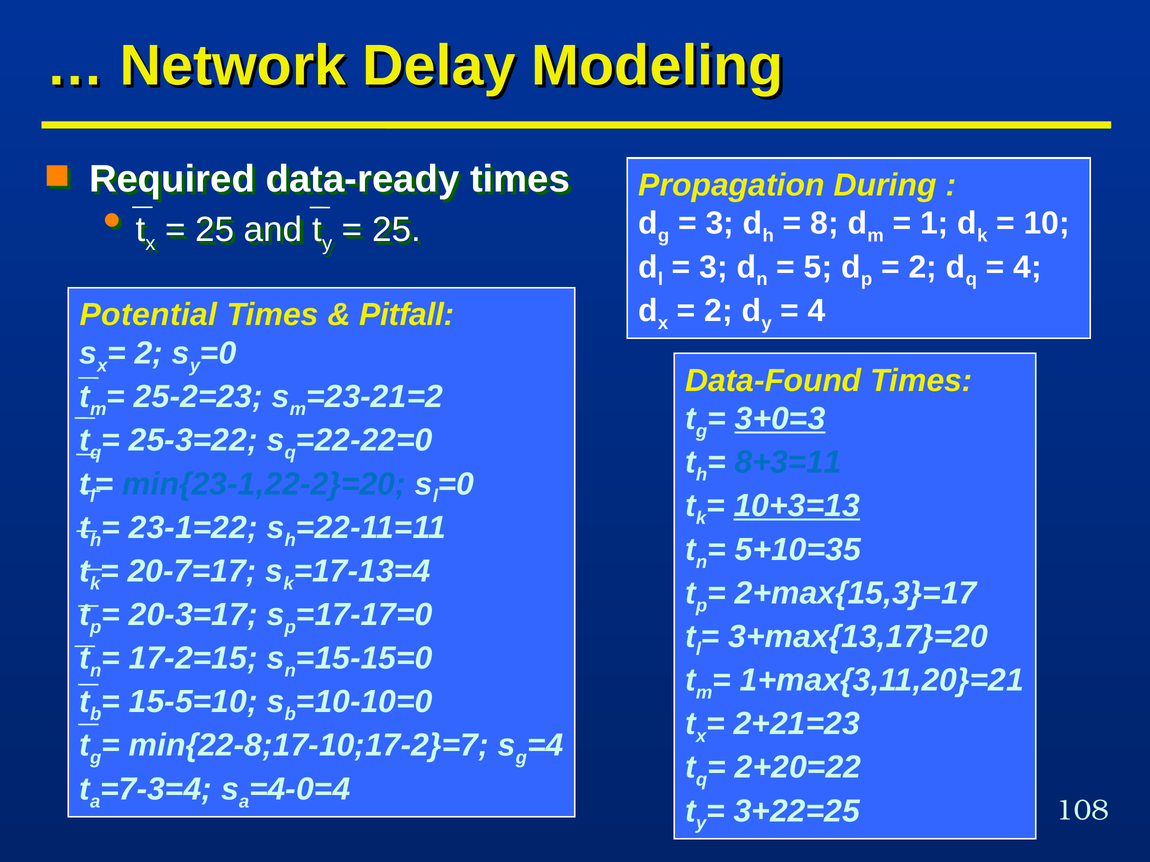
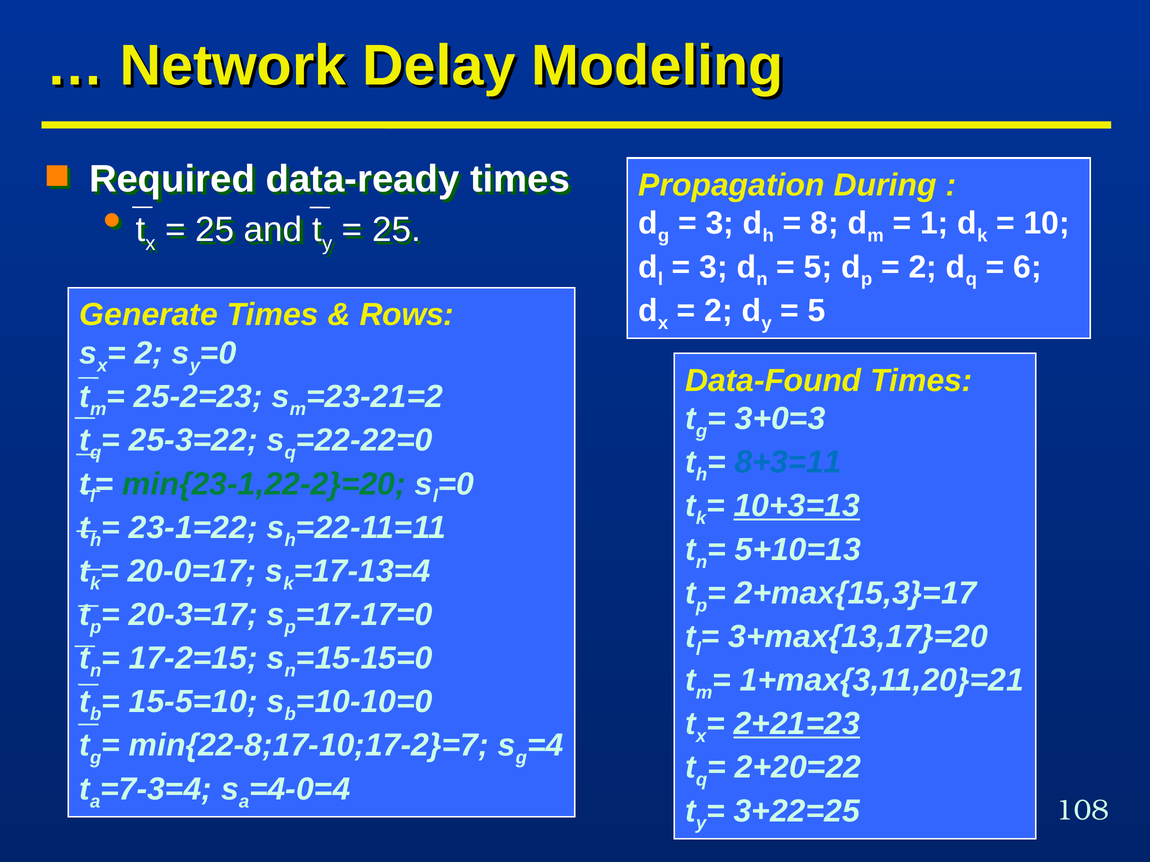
4 at (1028, 267): 4 -> 6
4 at (817, 311): 4 -> 5
Potential: Potential -> Generate
Pitfall: Pitfall -> Rows
3+0=3 underline: present -> none
min{23-1,22-2}=20 colour: blue -> green
5+10=35: 5+10=35 -> 5+10=13
20-7=17: 20-7=17 -> 20-0=17
2+21=23 underline: none -> present
